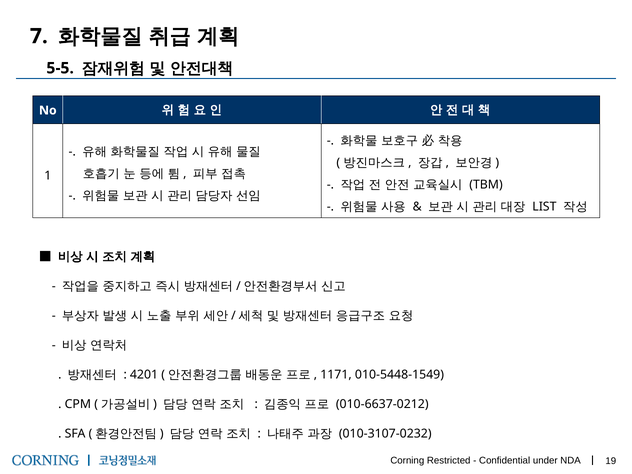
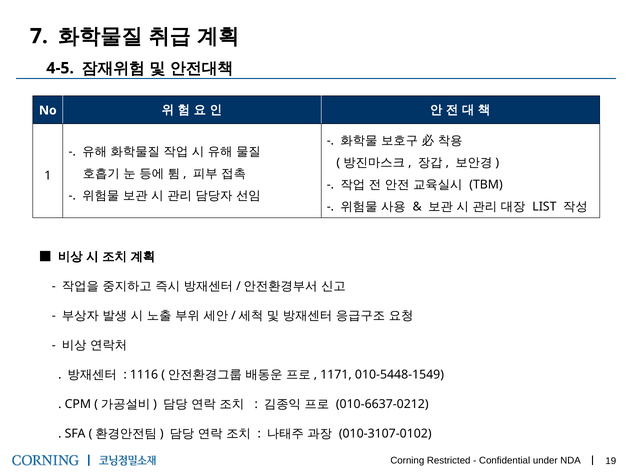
5-5: 5-5 -> 4-5
4201: 4201 -> 1116
010-3107-0232: 010-3107-0232 -> 010-3107-0102
